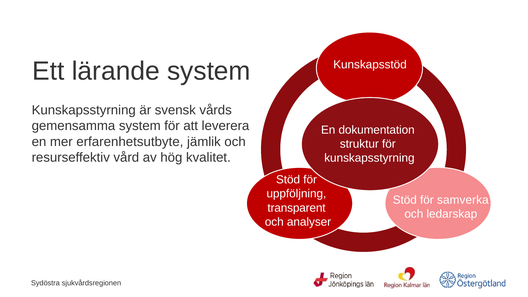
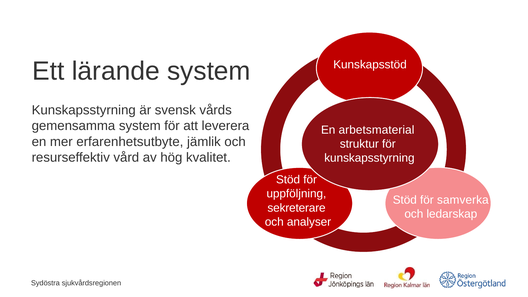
dokumentation: dokumentation -> arbetsmaterial
transparent: transparent -> sekreterare
